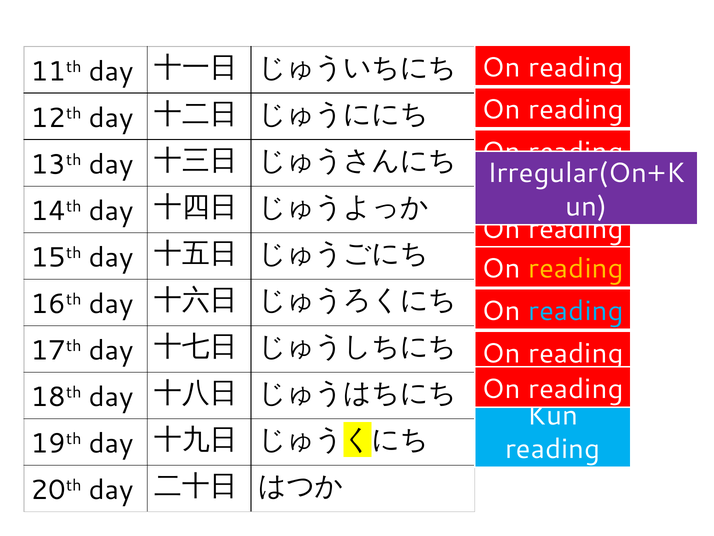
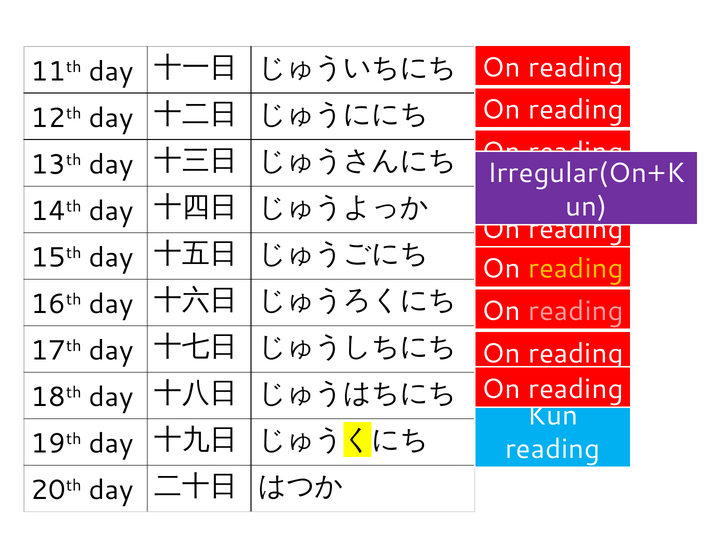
reading at (576, 311) colour: light blue -> pink
